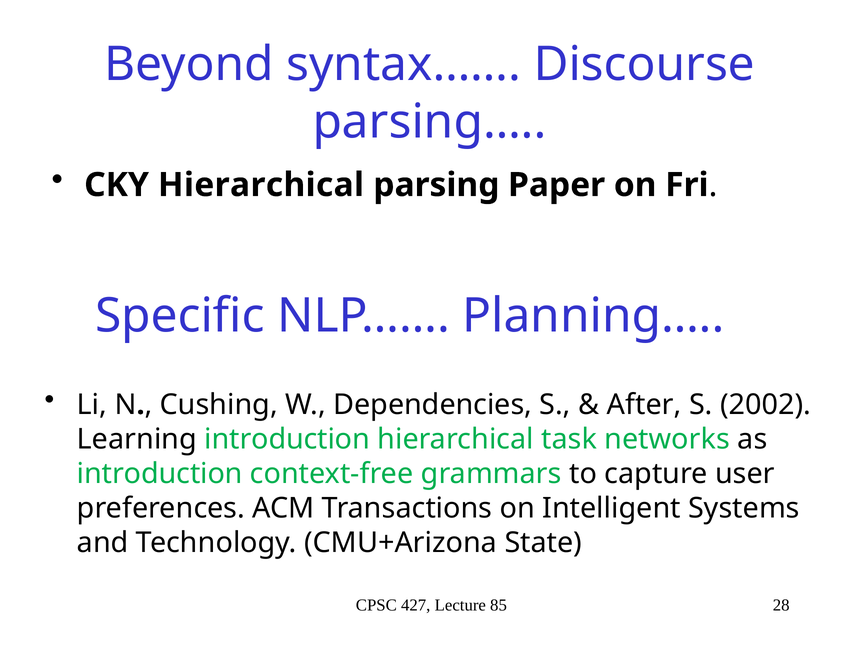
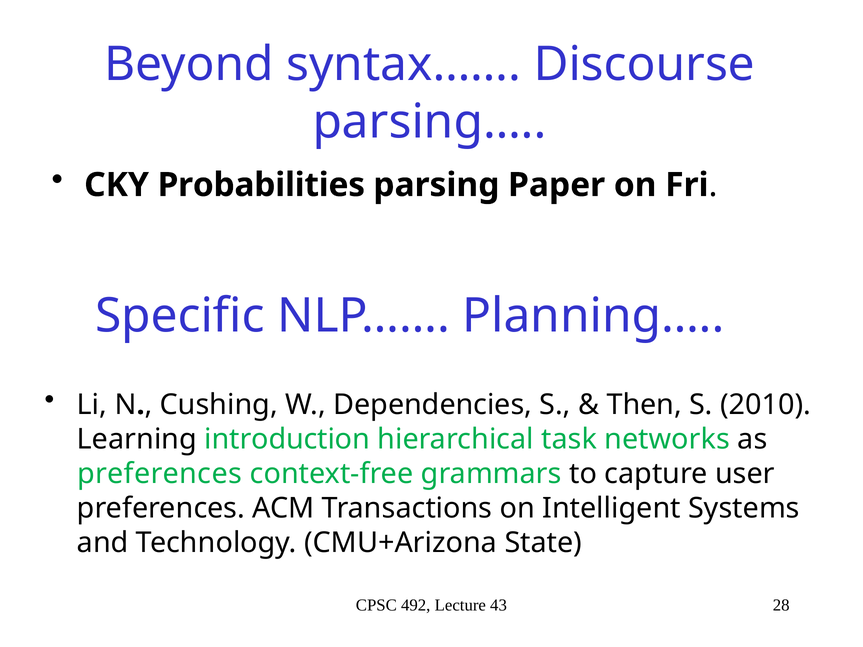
CKY Hierarchical: Hierarchical -> Probabilities
After: After -> Then
2002: 2002 -> 2010
introduction at (160, 474): introduction -> preferences
427: 427 -> 492
85: 85 -> 43
